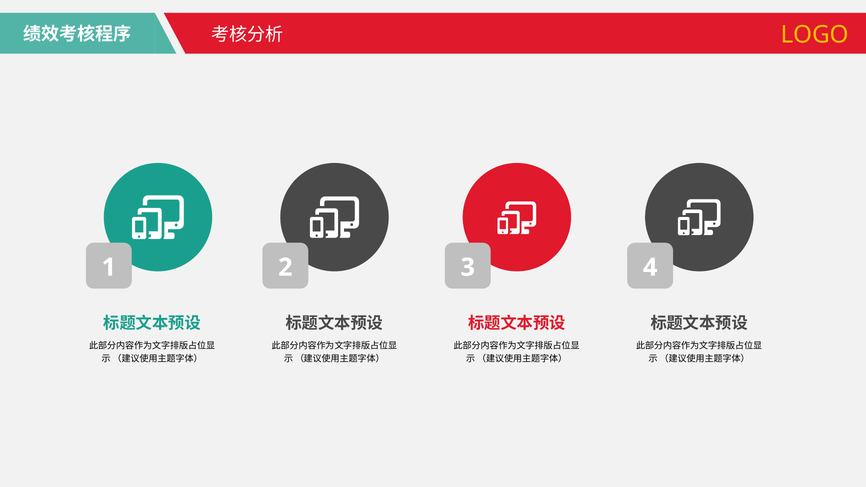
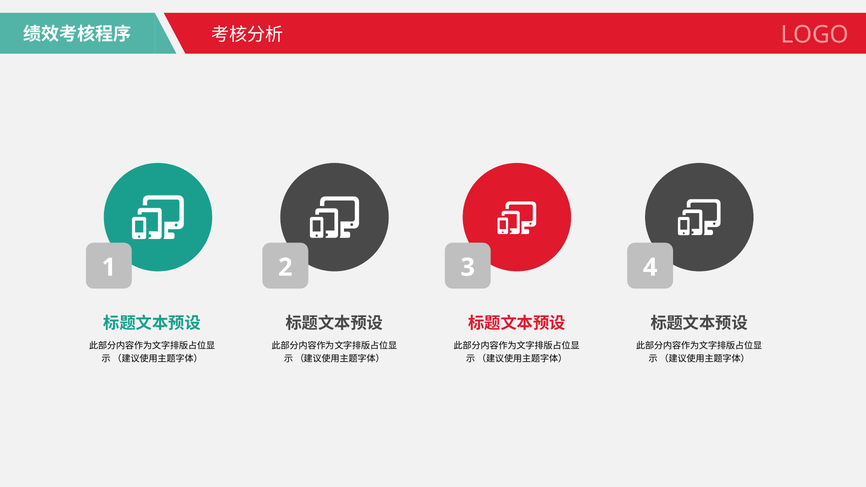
LOGO colour: yellow -> pink
